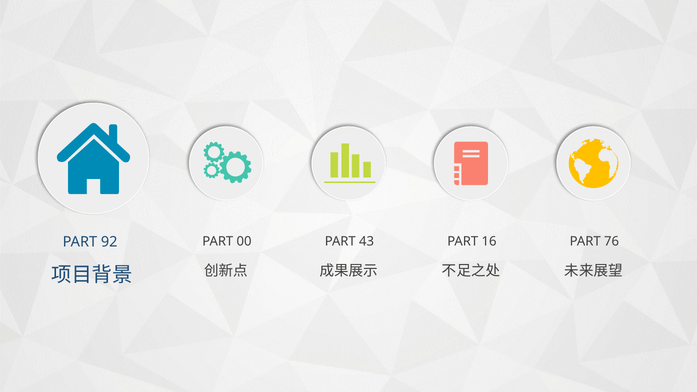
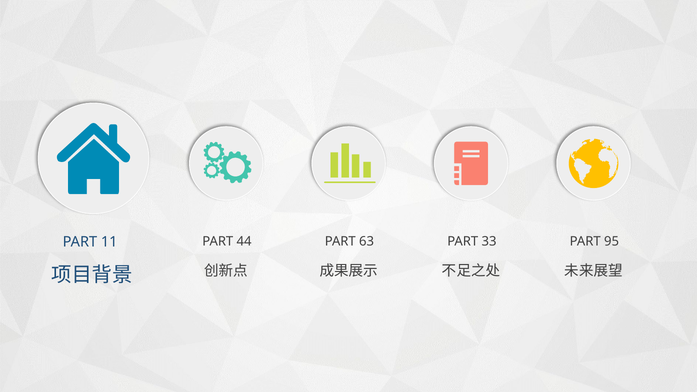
92: 92 -> 11
00: 00 -> 44
43: 43 -> 63
16: 16 -> 33
76: 76 -> 95
